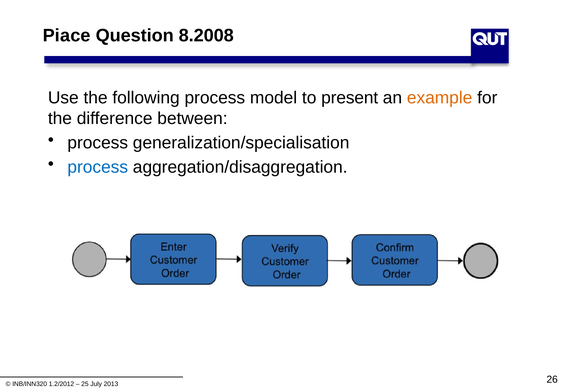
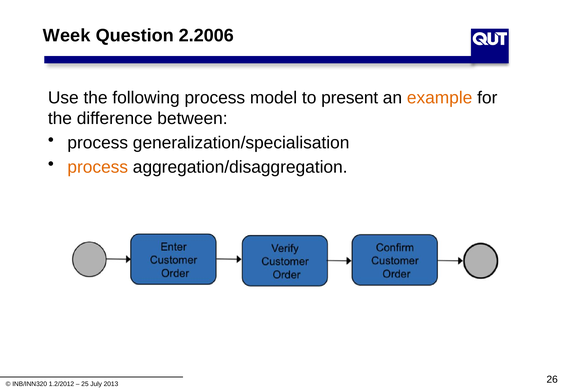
Piace: Piace -> Week
8.2008: 8.2008 -> 2.2006
process at (98, 167) colour: blue -> orange
